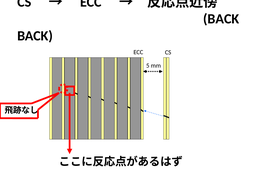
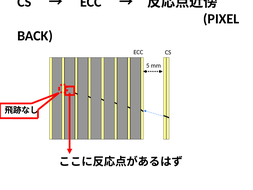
BACK at (221, 19): BACK -> PIXEL
